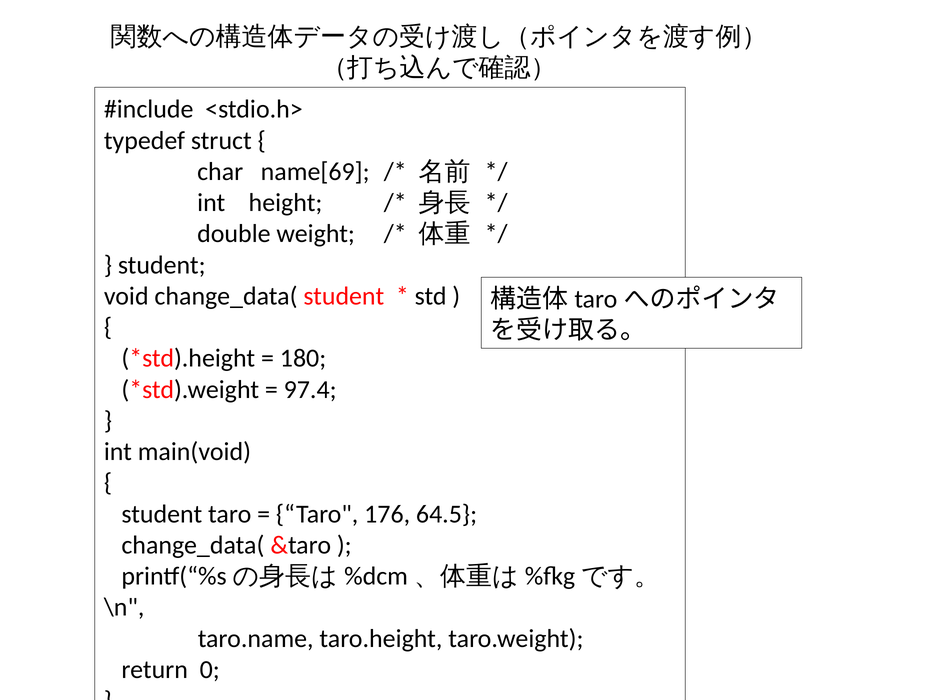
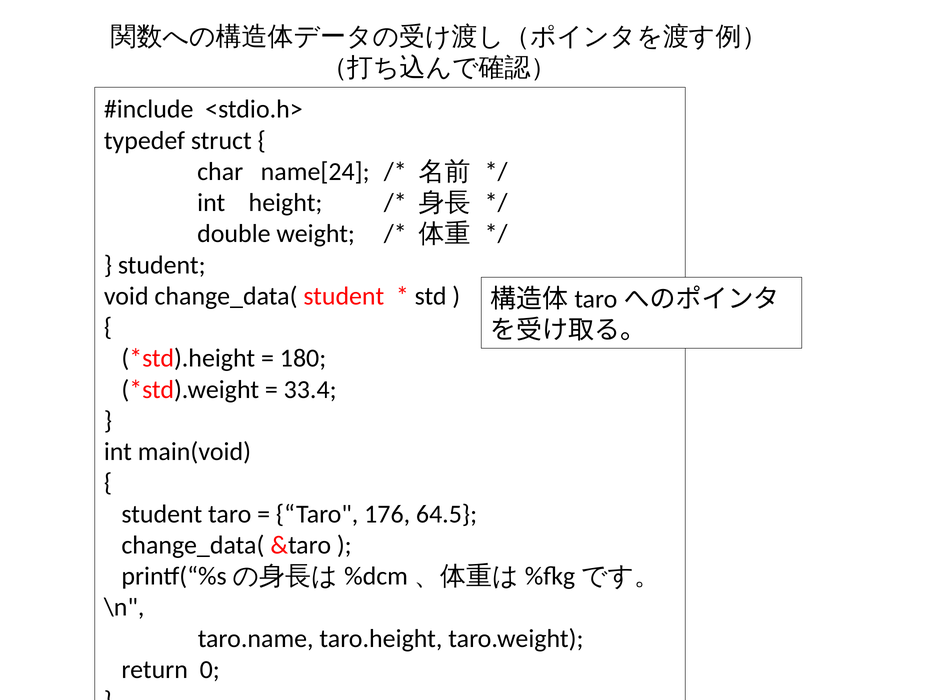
name[69: name[69 -> name[24
97.4: 97.4 -> 33.4
